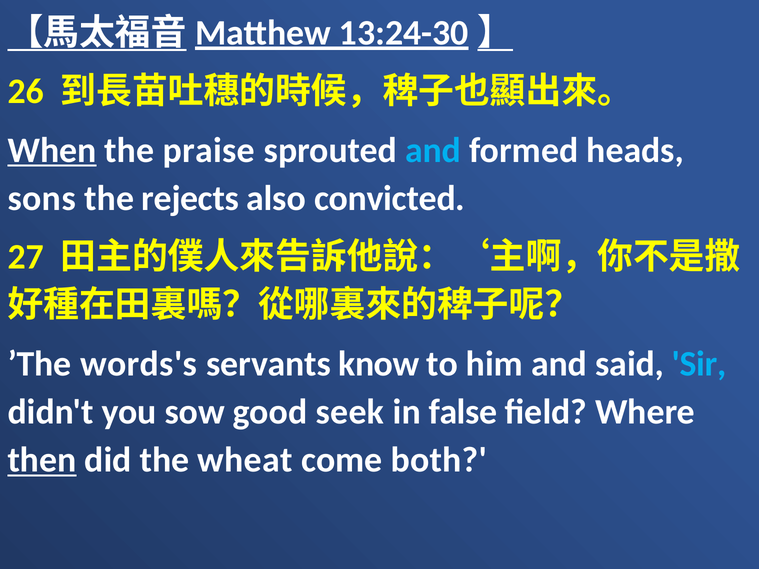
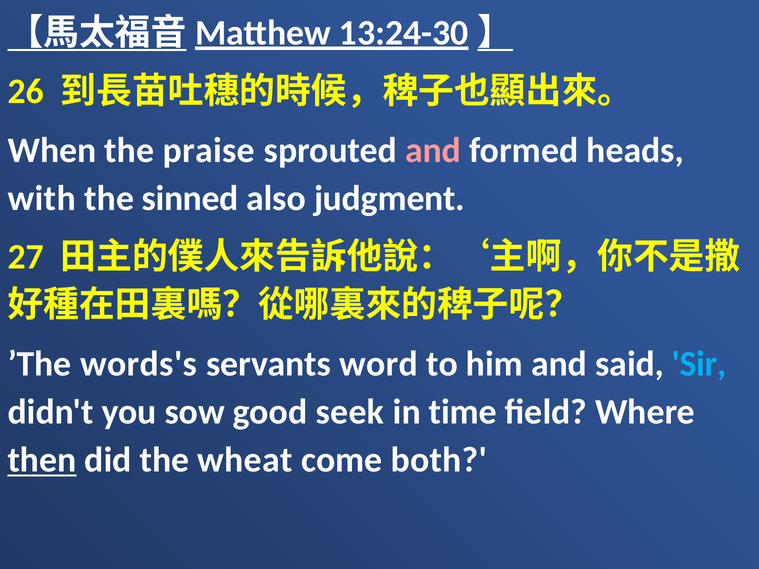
When underline: present -> none
and at (433, 150) colour: light blue -> pink
sons: sons -> with
rejects: rejects -> sinned
convicted: convicted -> judgment
know: know -> word
false: false -> time
